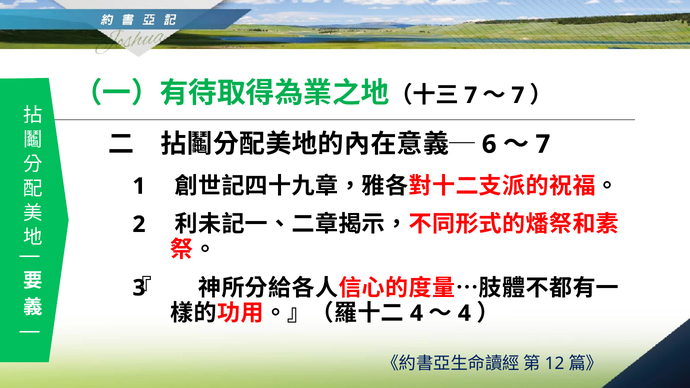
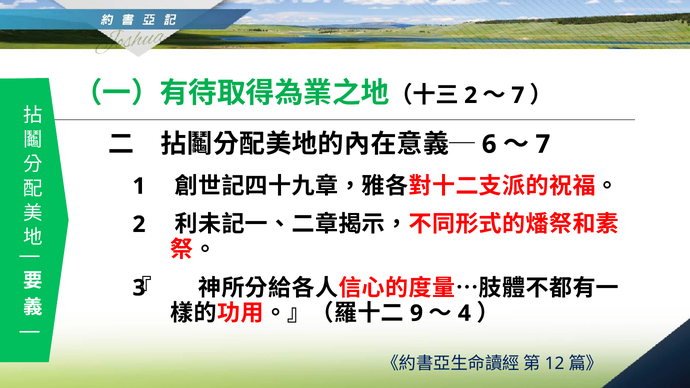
7 at (471, 95): 7 -> 2
4 at (416, 313): 4 -> 9
